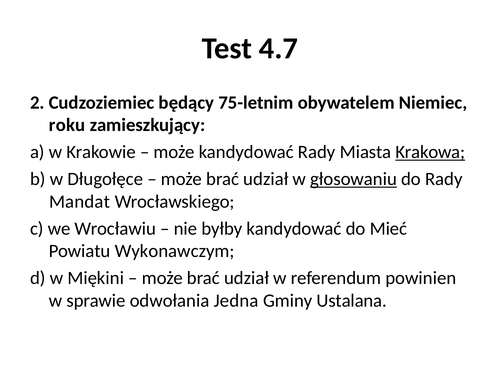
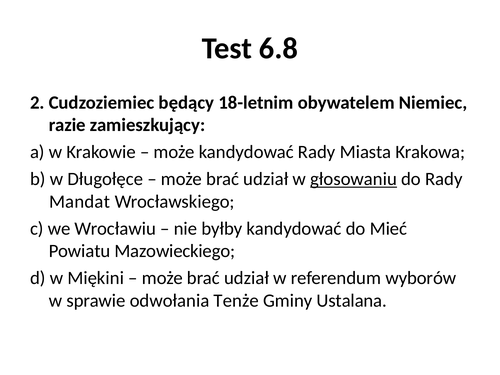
4.7: 4.7 -> 6.8
75-letnim: 75-letnim -> 18-letnim
roku: roku -> razie
Krakowa underline: present -> none
Wykonawczym: Wykonawczym -> Mazowieckiego
powinien: powinien -> wyborów
Jedna: Jedna -> Tenże
